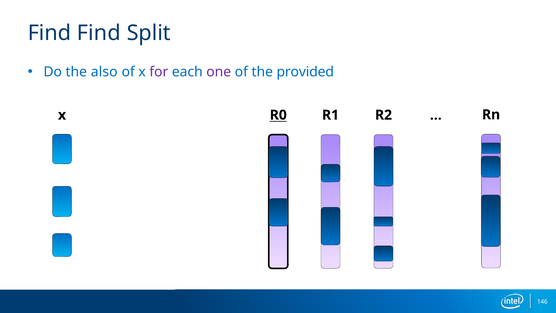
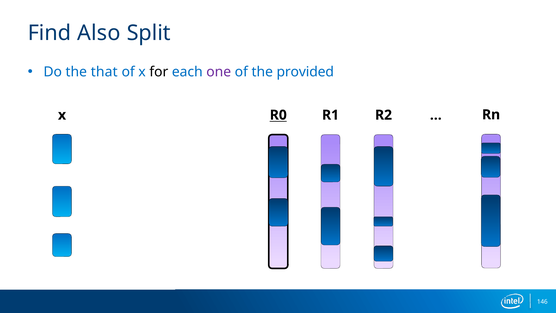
Find Find: Find -> Also
also: also -> that
for colour: purple -> black
